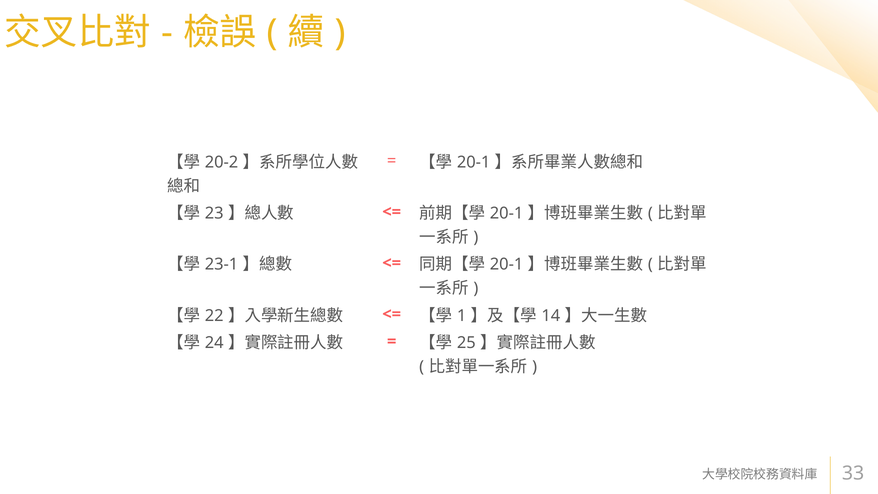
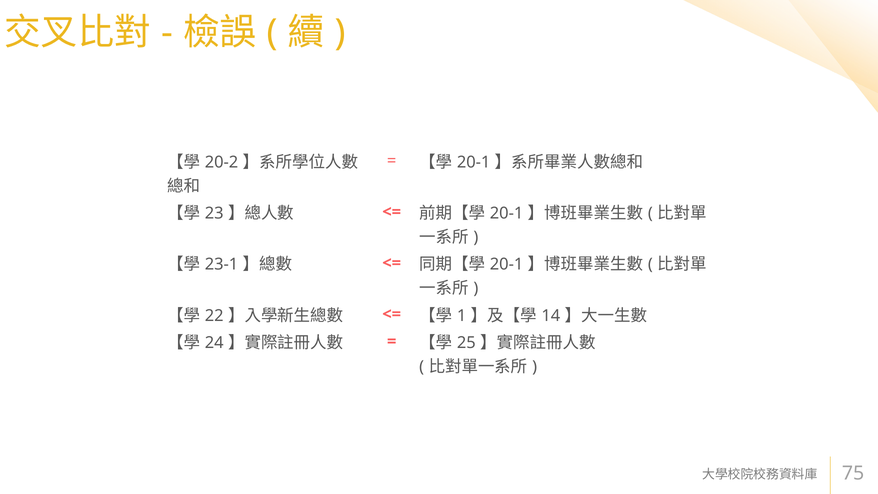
33: 33 -> 75
